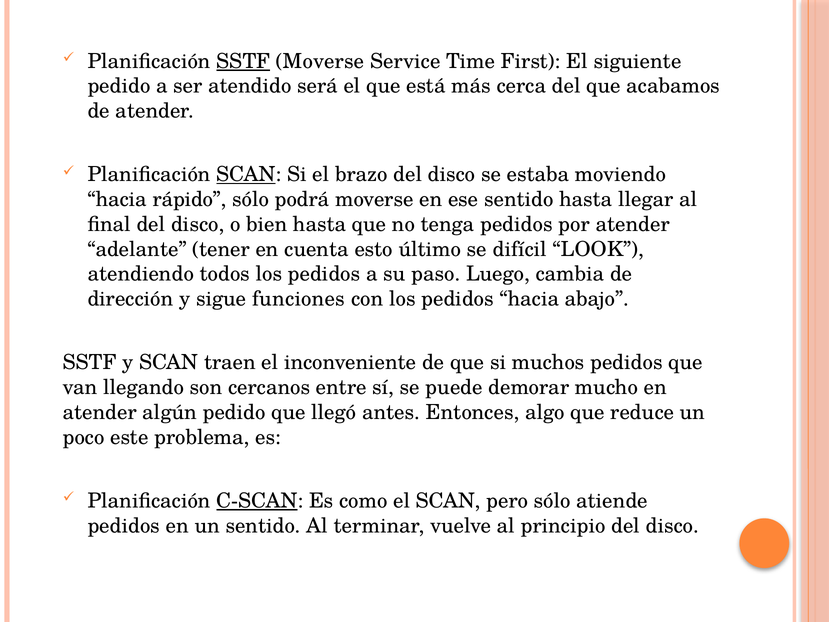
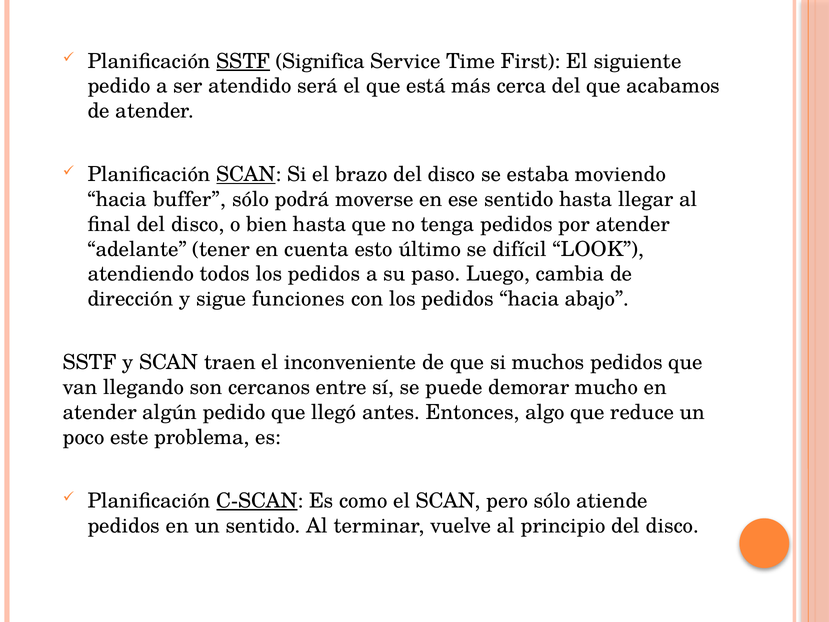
SSTF Moverse: Moverse -> Significa
rápido: rápido -> buffer
